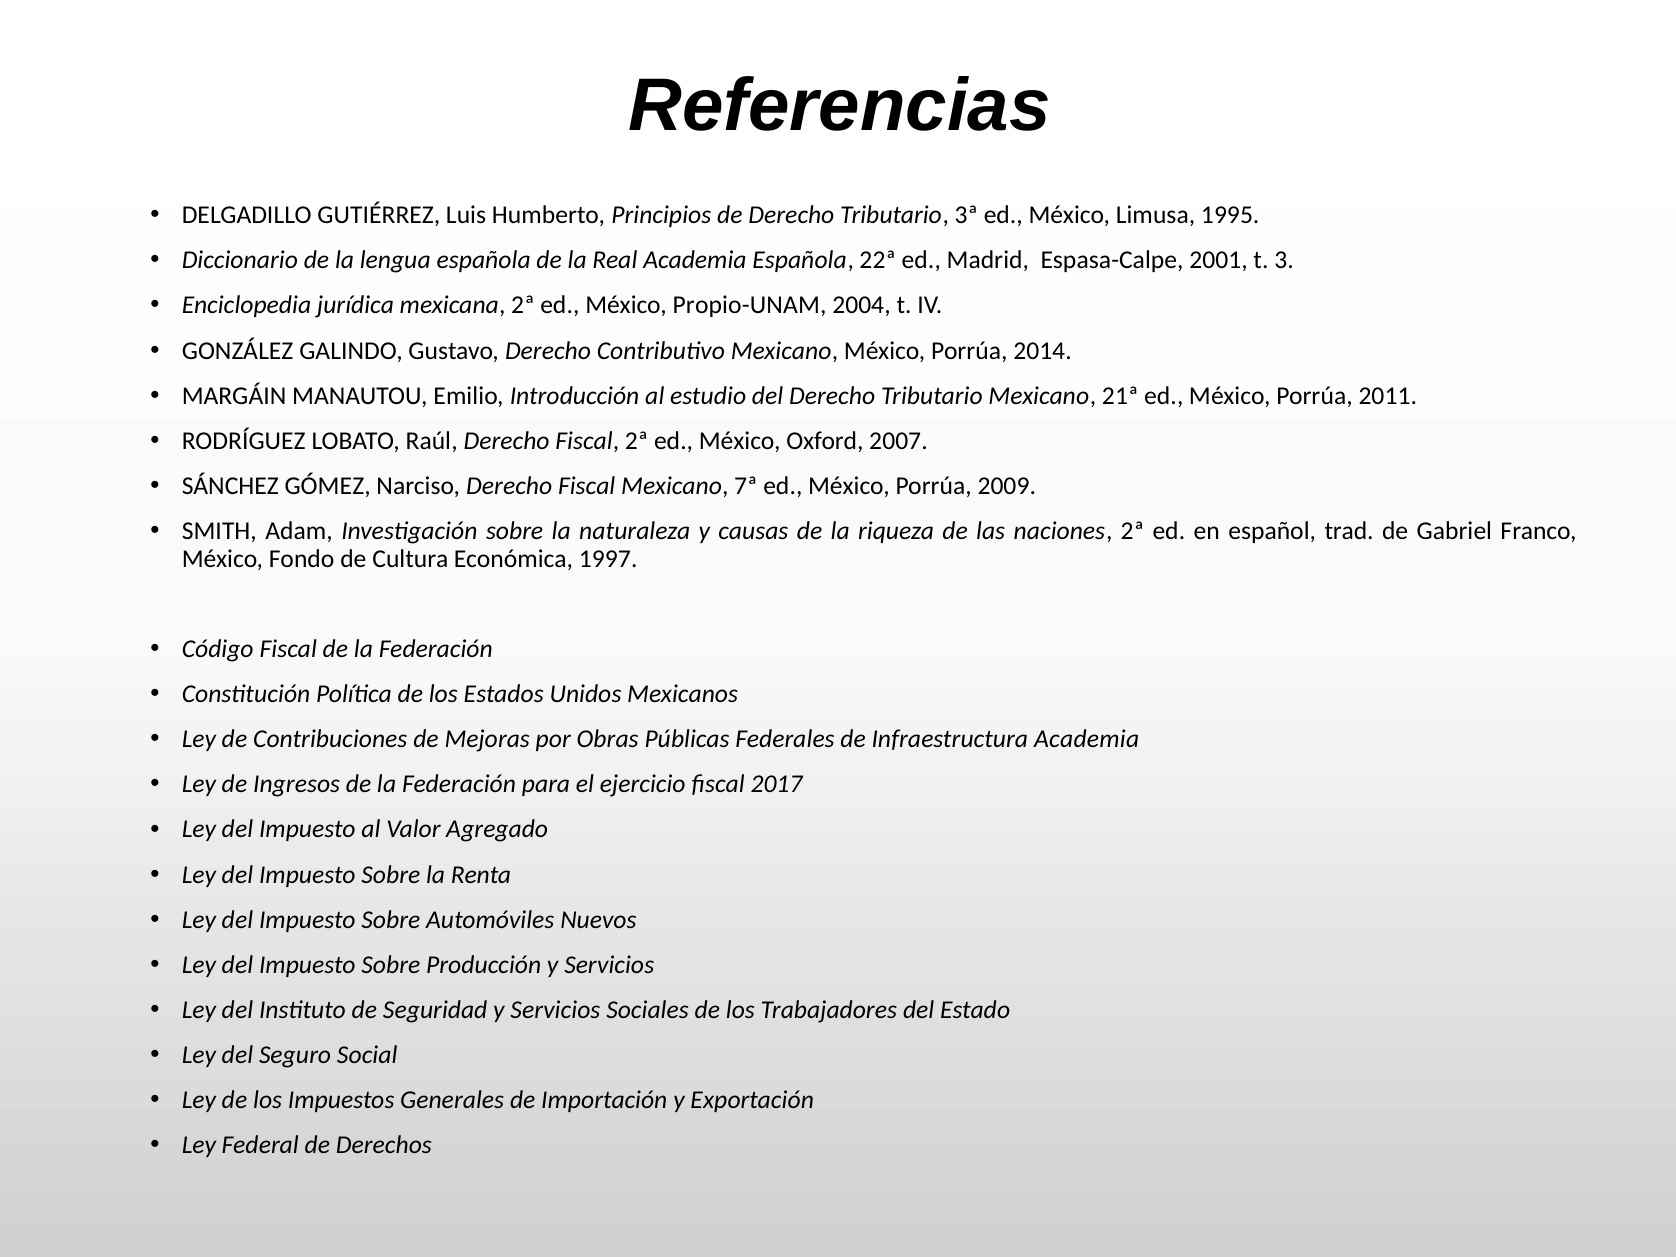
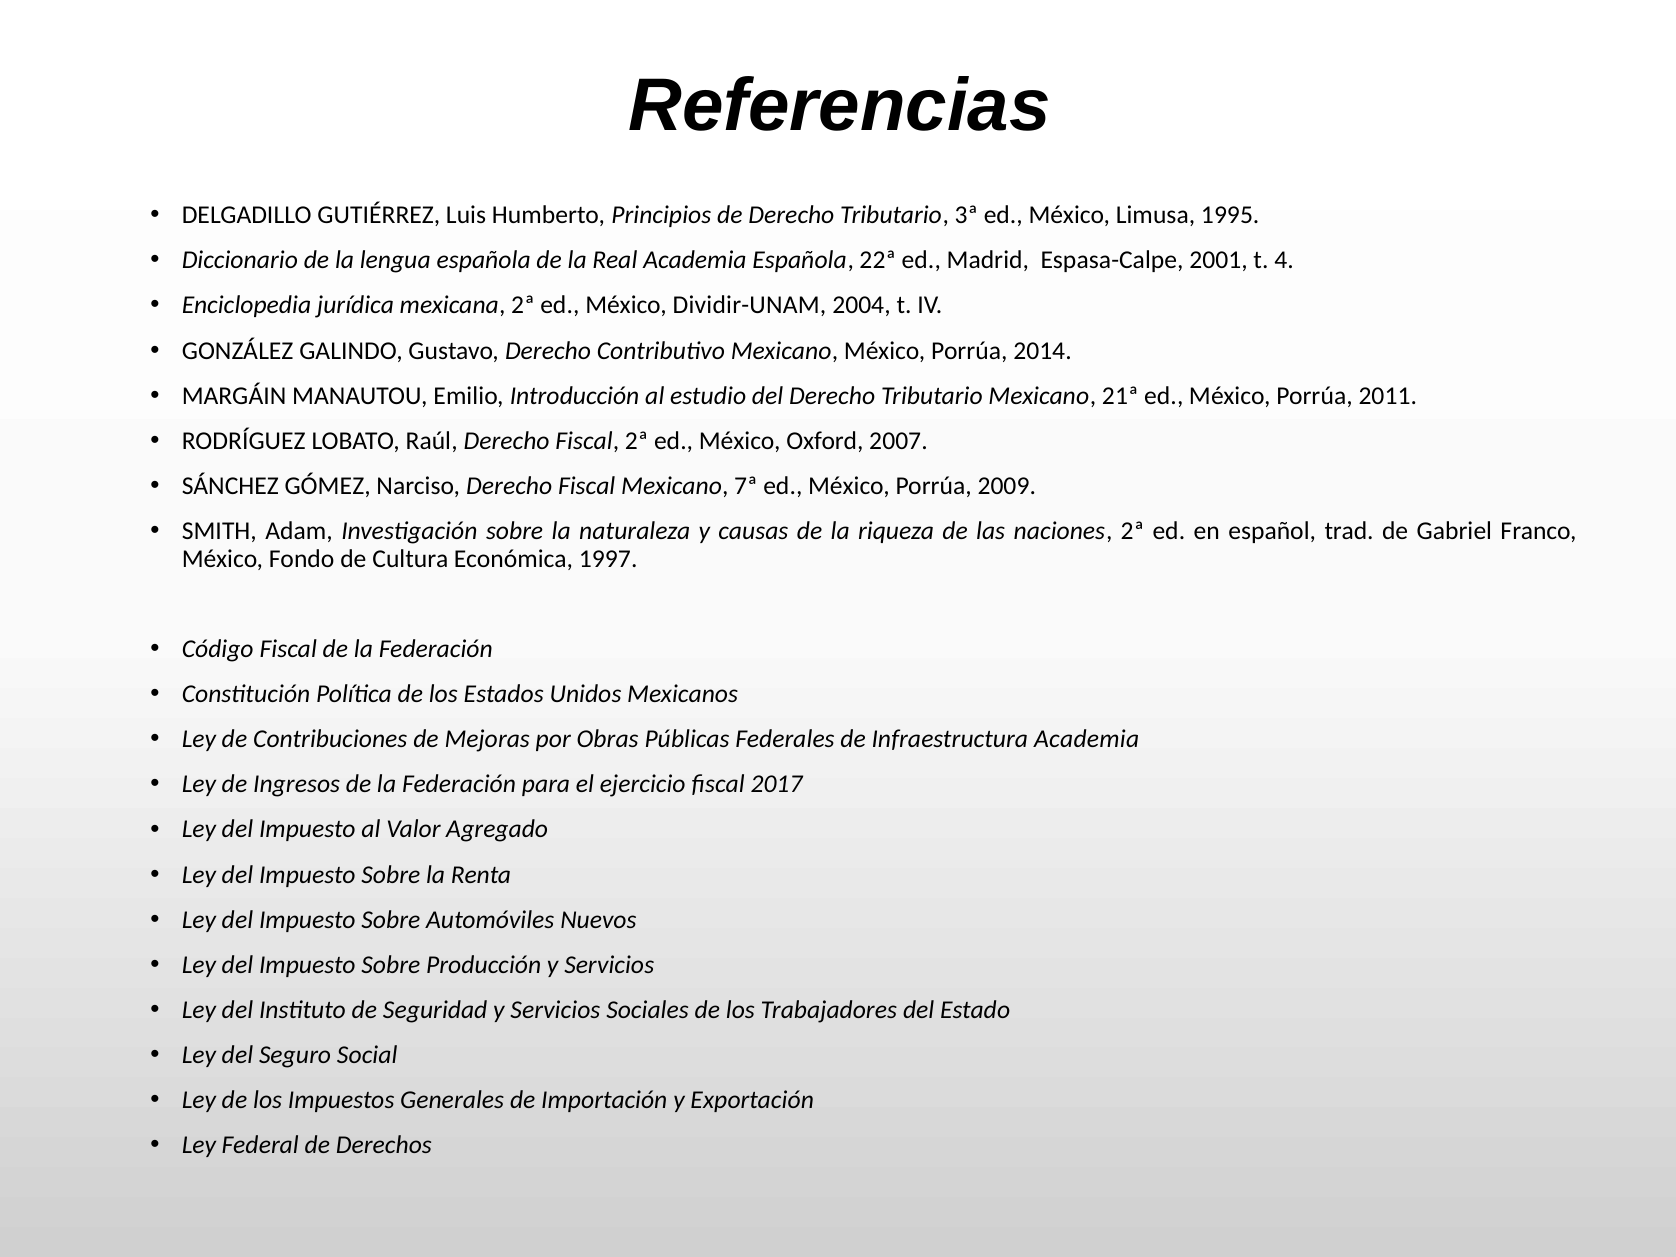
3: 3 -> 4
Propio-UNAM: Propio-UNAM -> Dividir-UNAM
